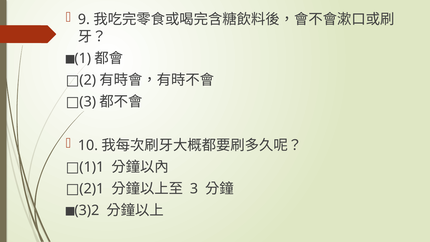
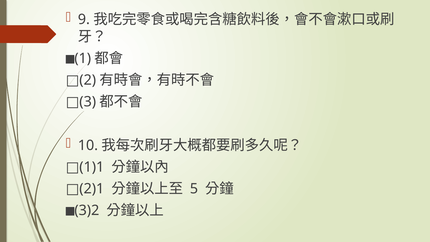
3 at (194, 189): 3 -> 5
